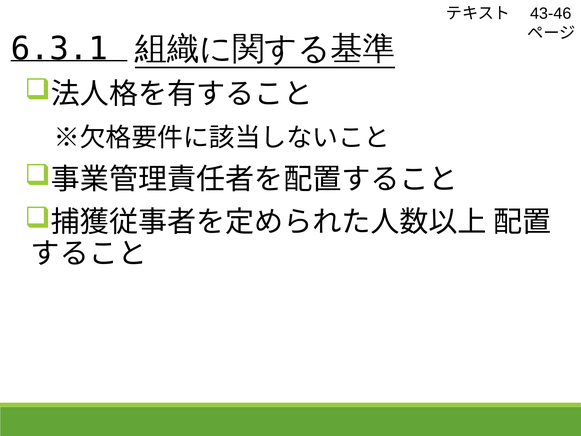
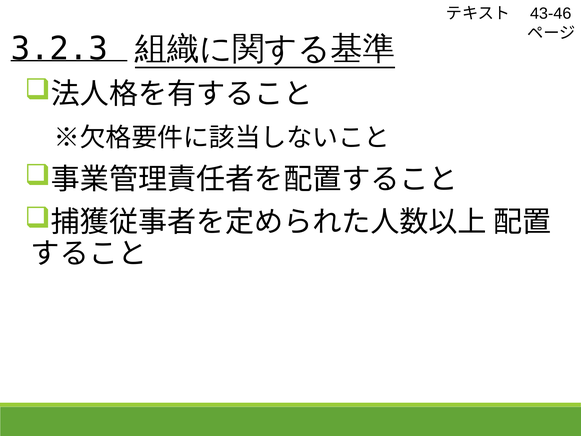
6.3.1: 6.3.1 -> 3.2.3
